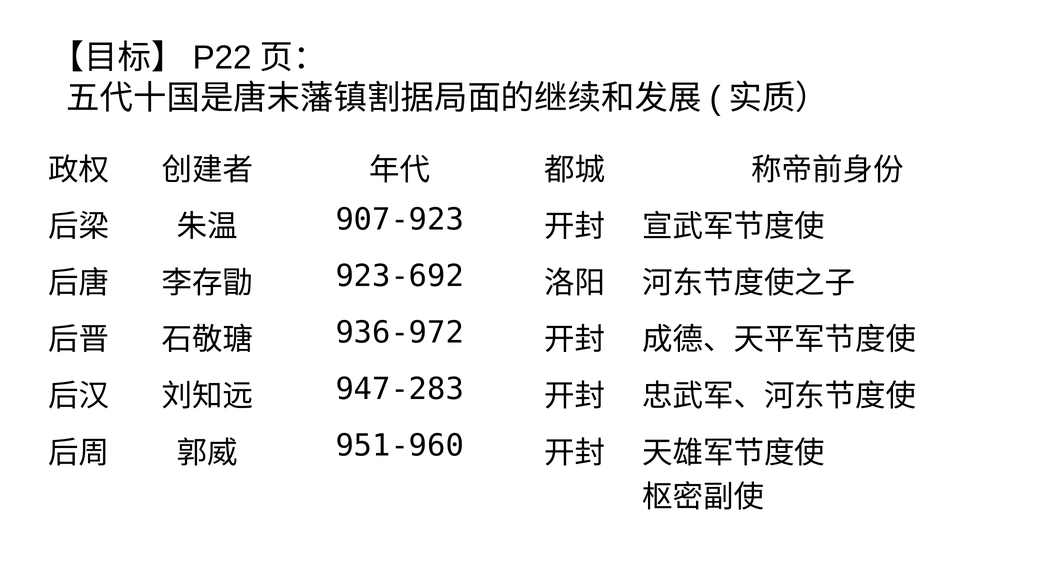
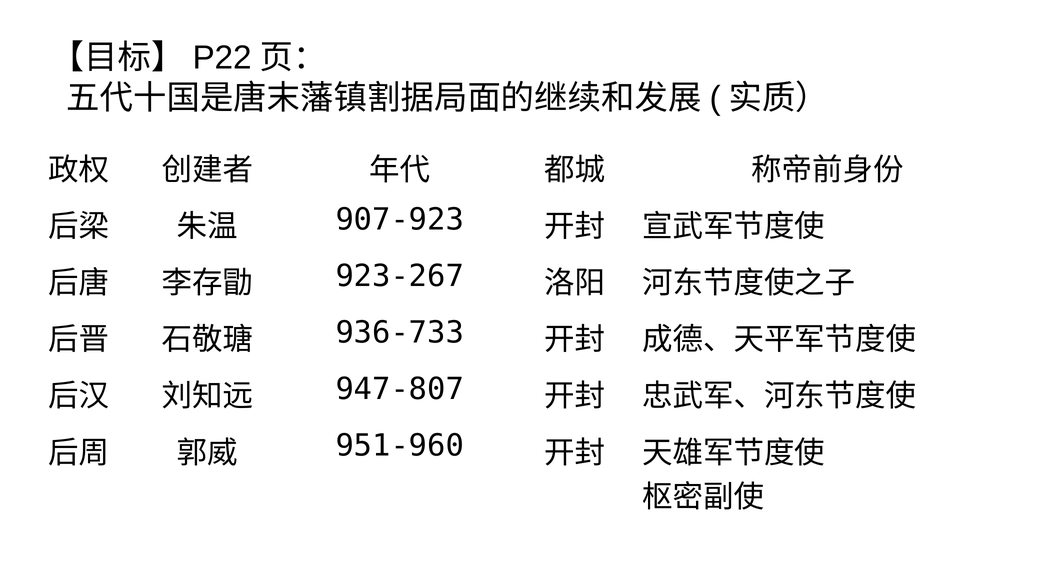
923-692: 923-692 -> 923-267
936-972: 936-972 -> 936-733
947-283: 947-283 -> 947-807
